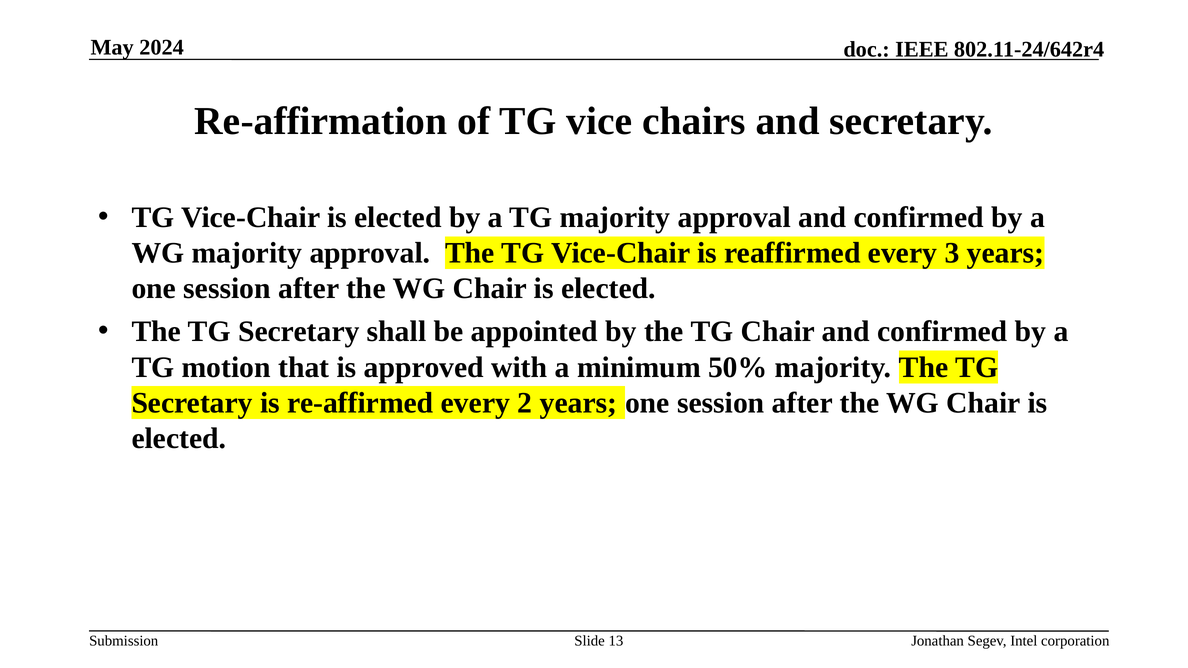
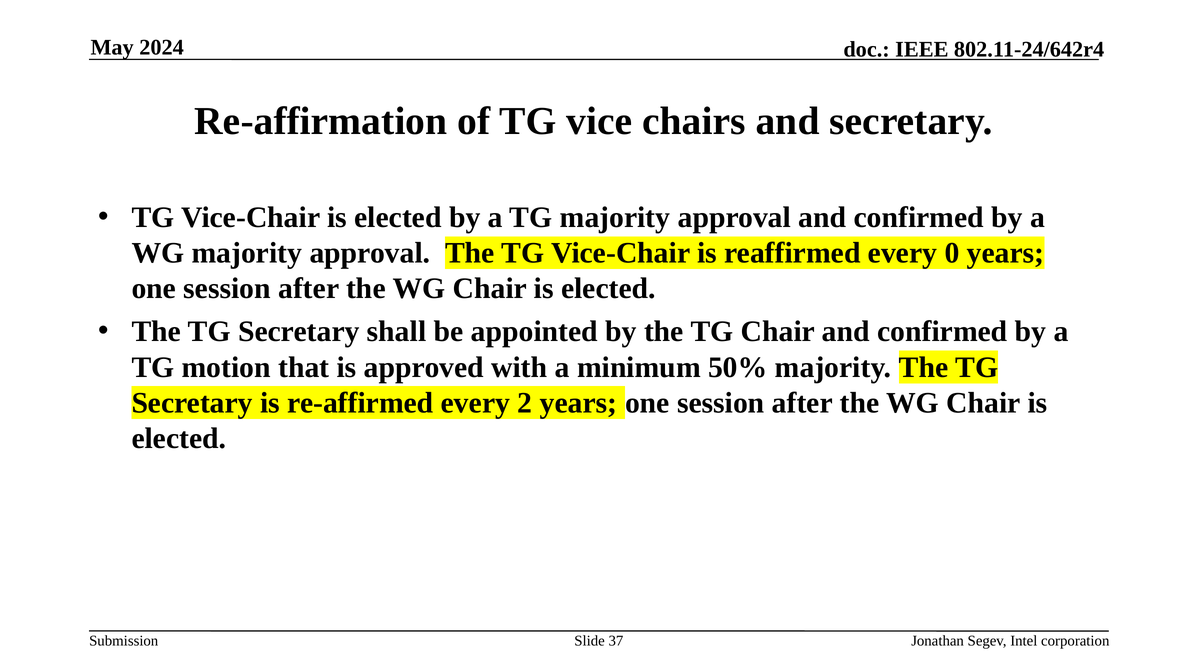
3: 3 -> 0
13: 13 -> 37
